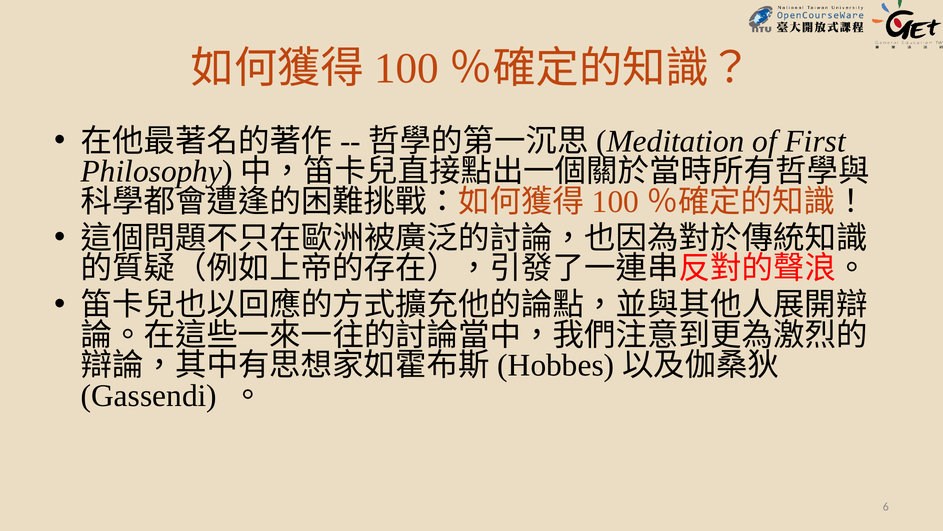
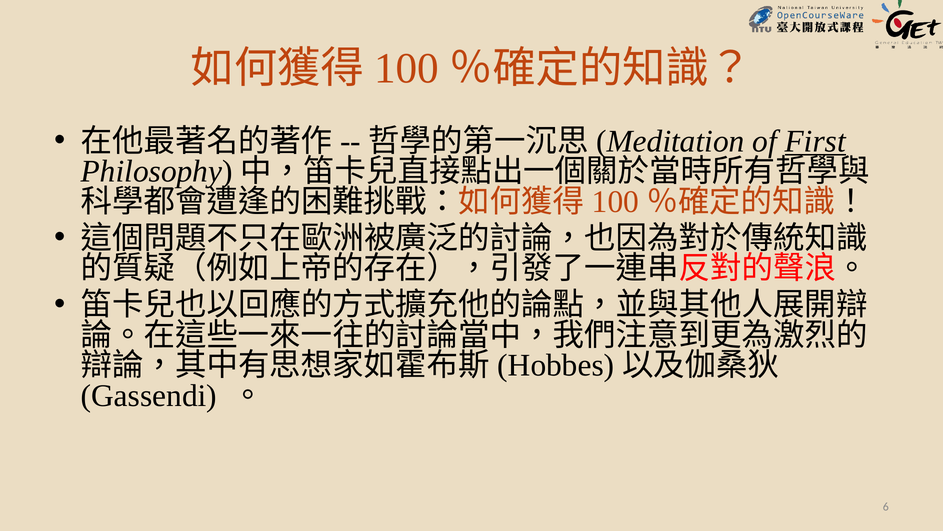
First underline: none -> present
